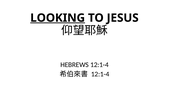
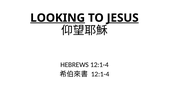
JESUS underline: none -> present
